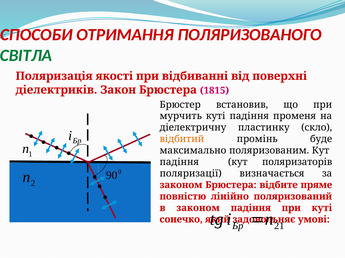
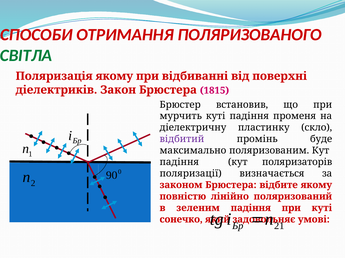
Поляризація якості: якості -> якому
відбитий colour: orange -> purple
відбите пряме: пряме -> якому
в законом: законом -> зеленим
